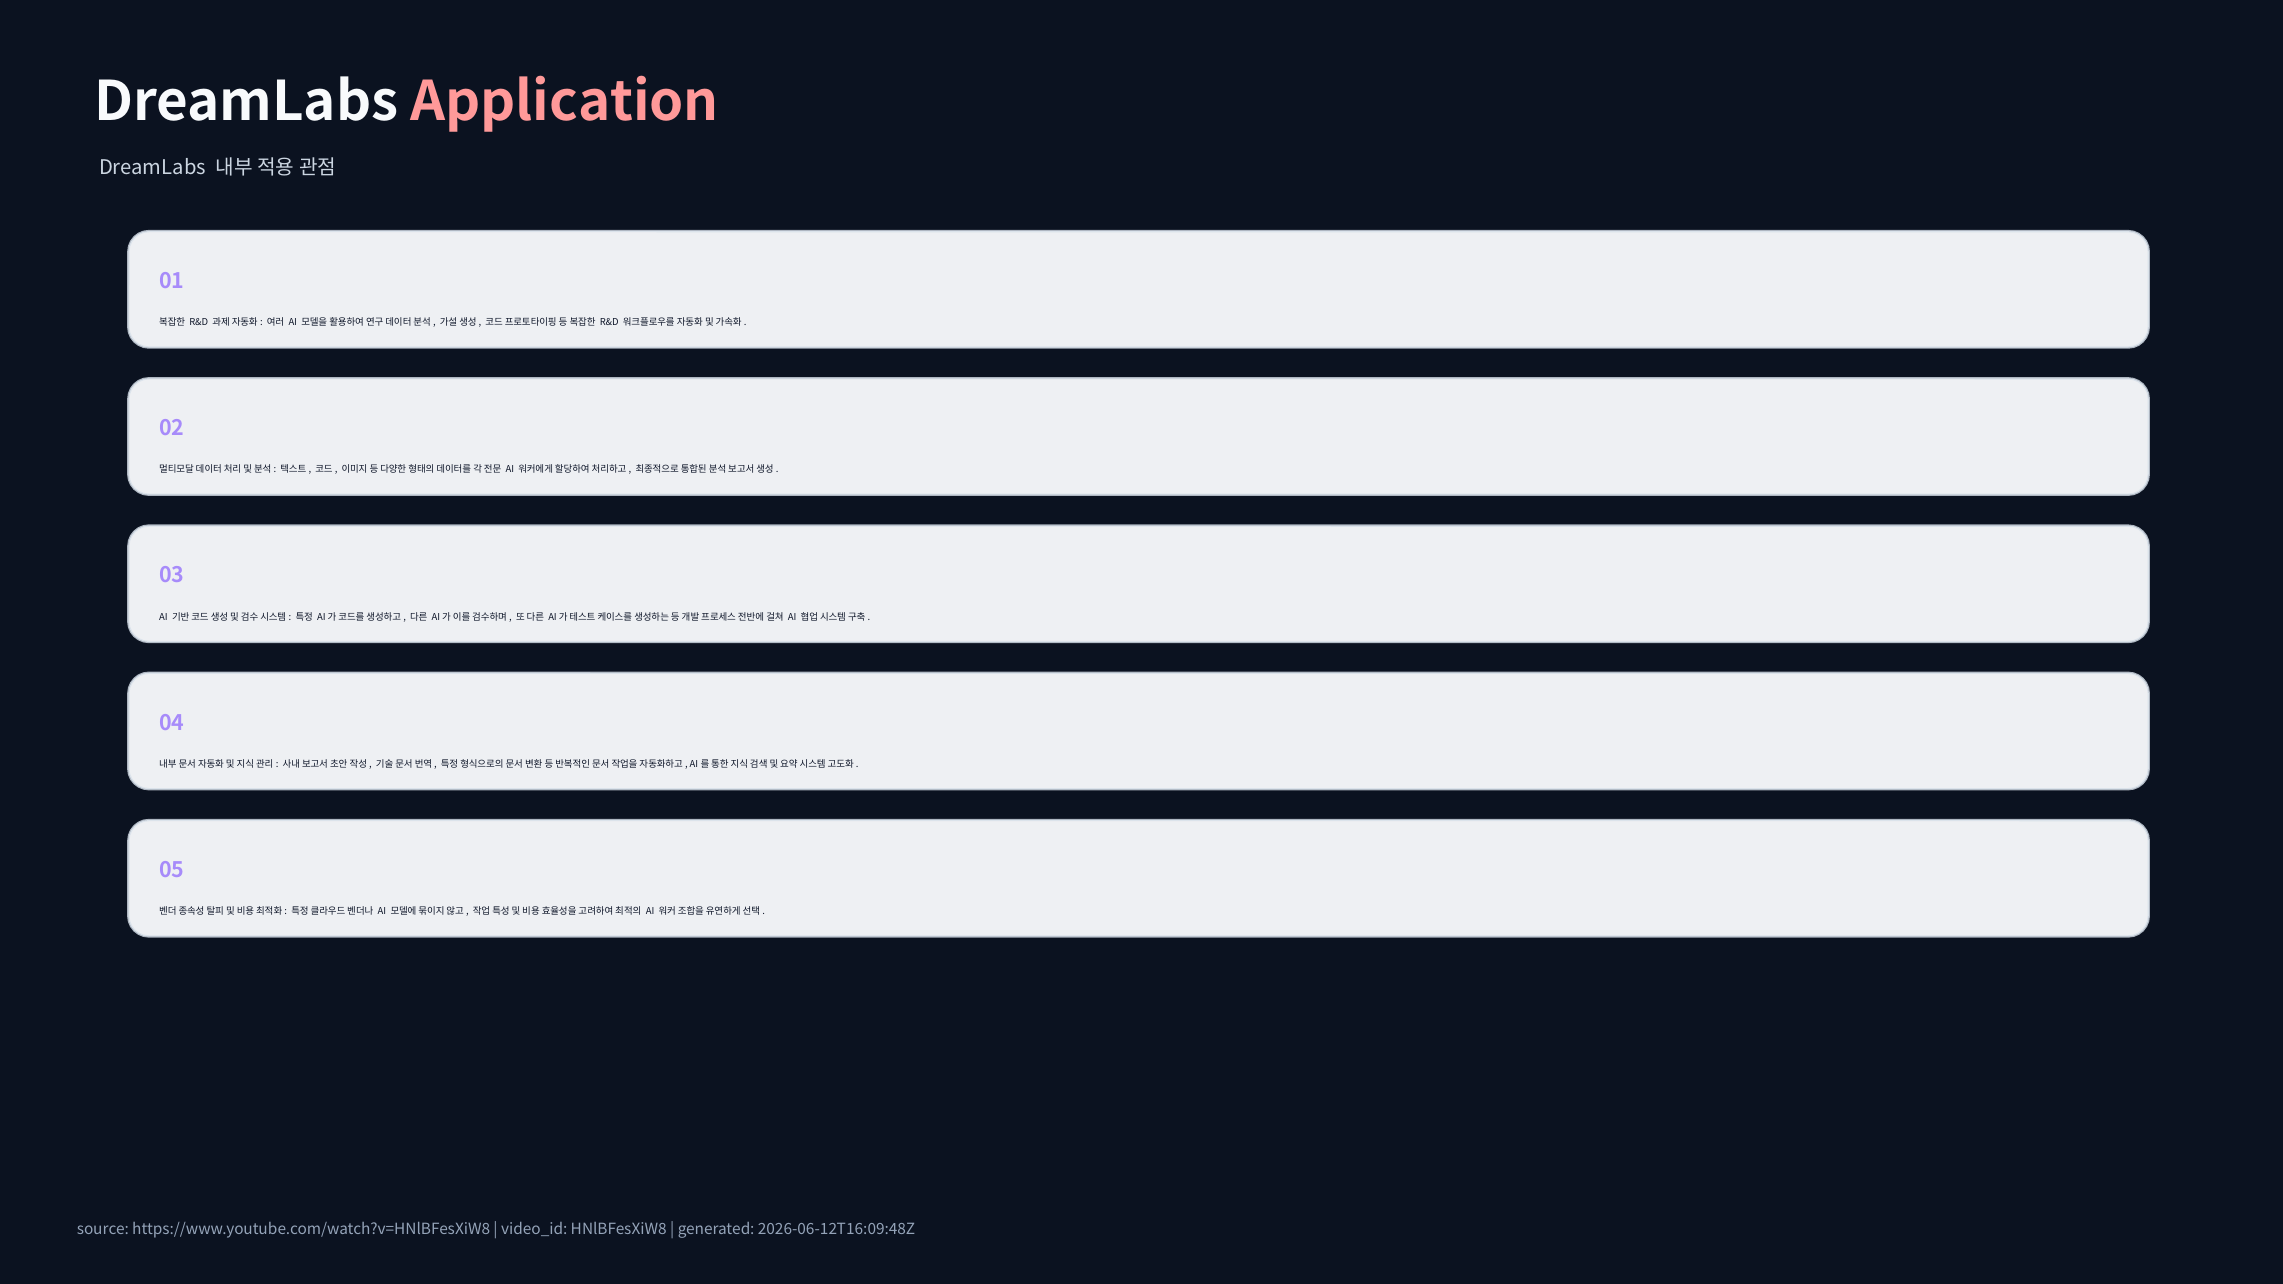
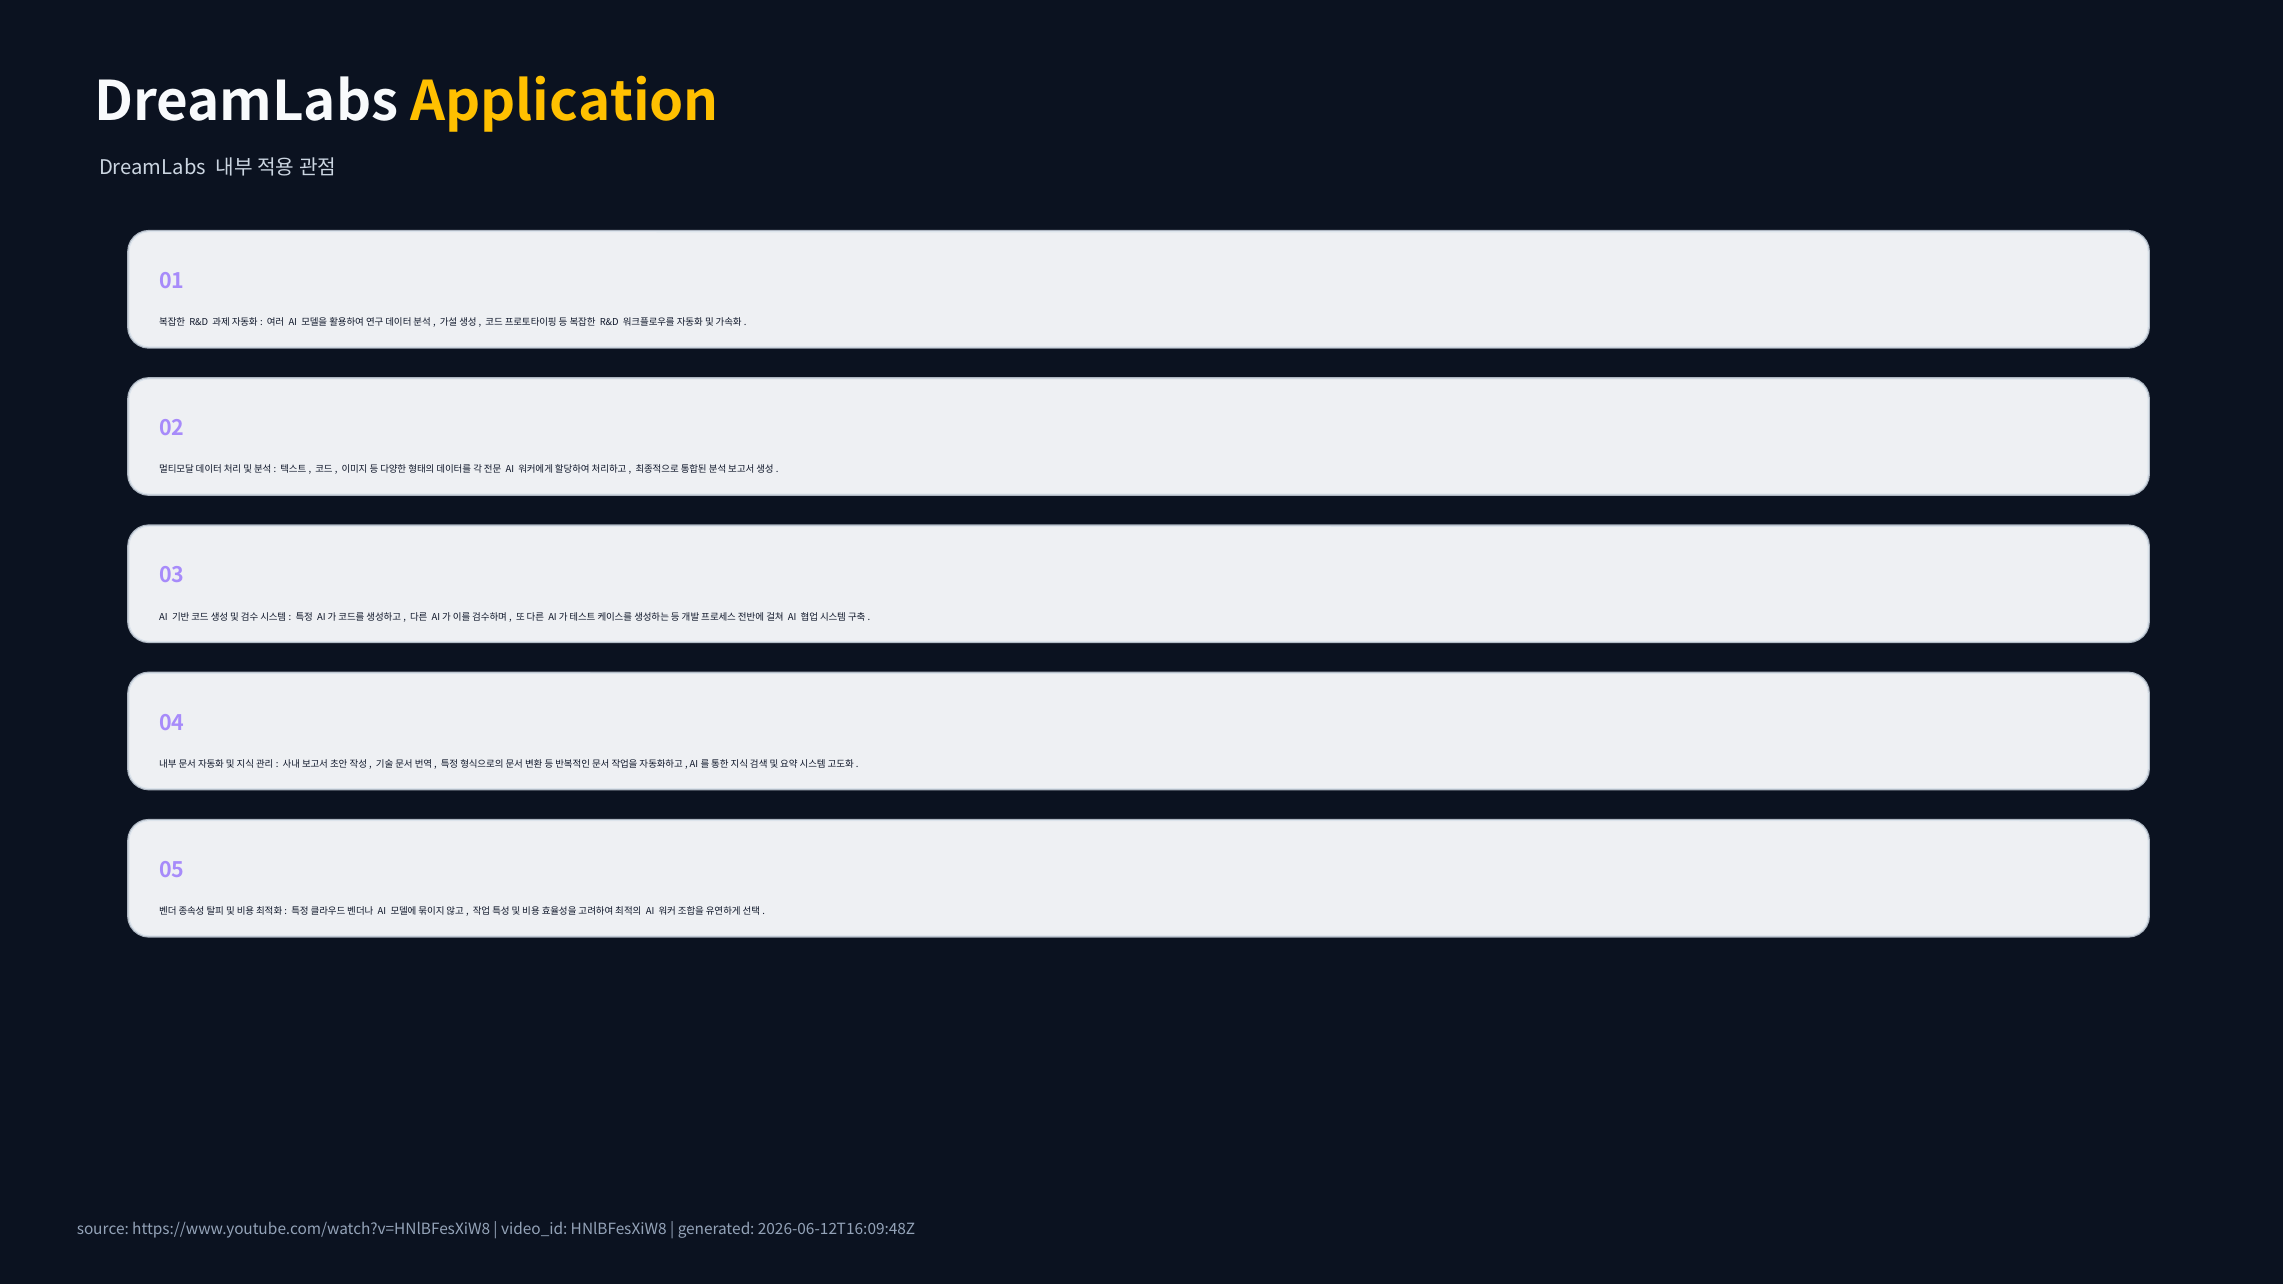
Application colour: pink -> yellow
